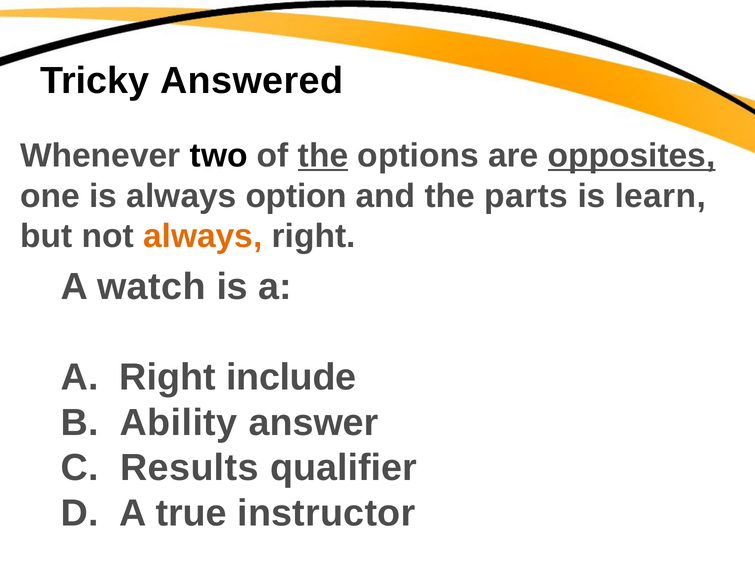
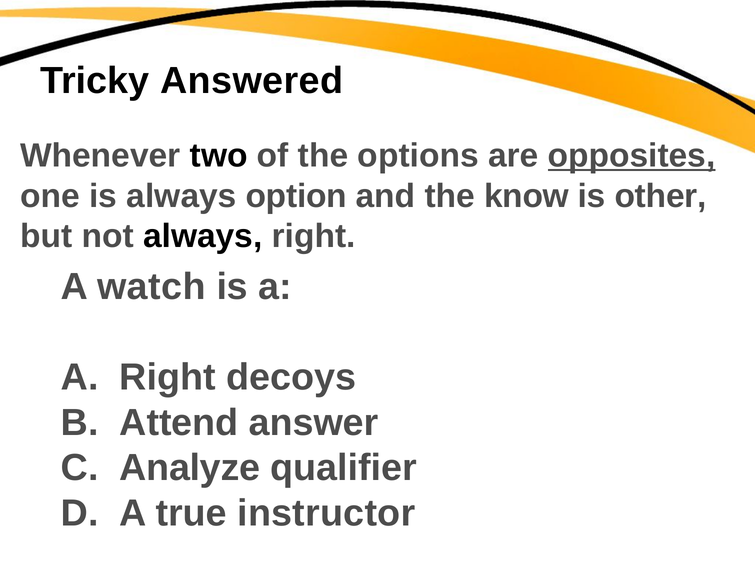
the at (323, 156) underline: present -> none
parts: parts -> know
learn: learn -> other
always at (203, 236) colour: orange -> black
include: include -> decoys
Ability: Ability -> Attend
Results: Results -> Analyze
